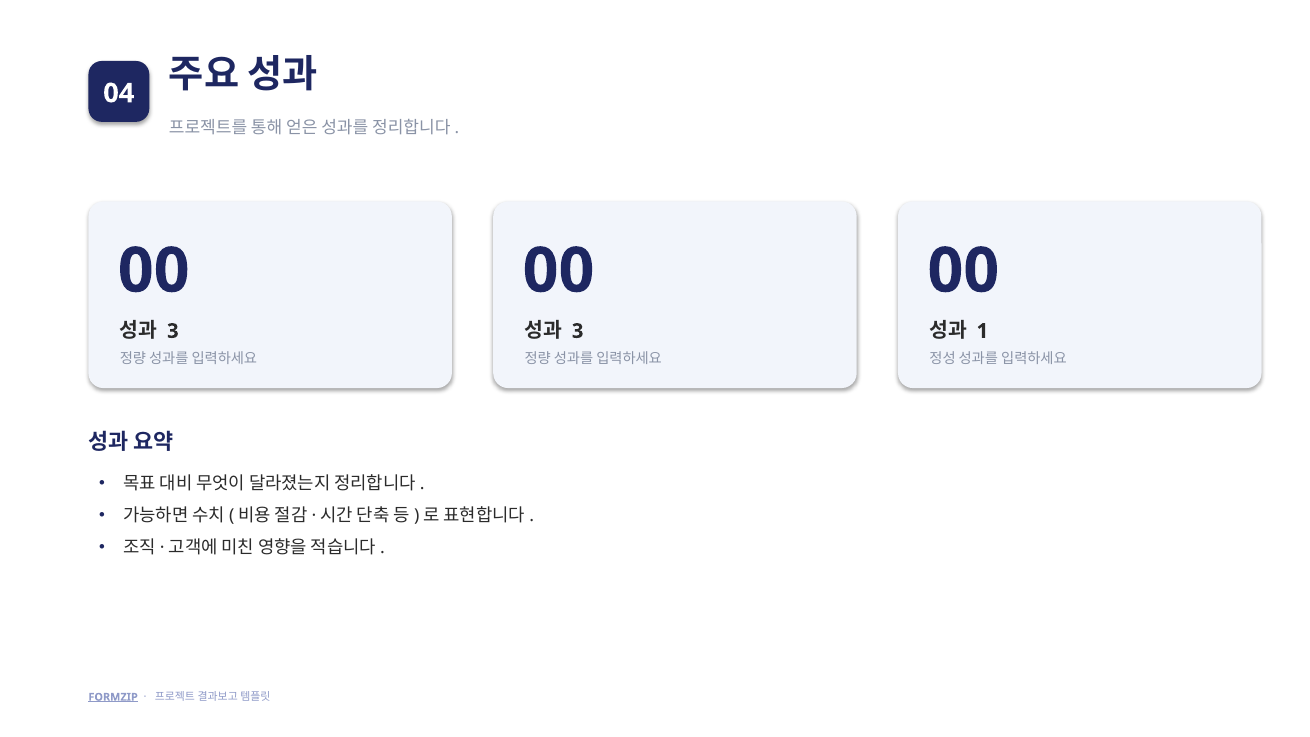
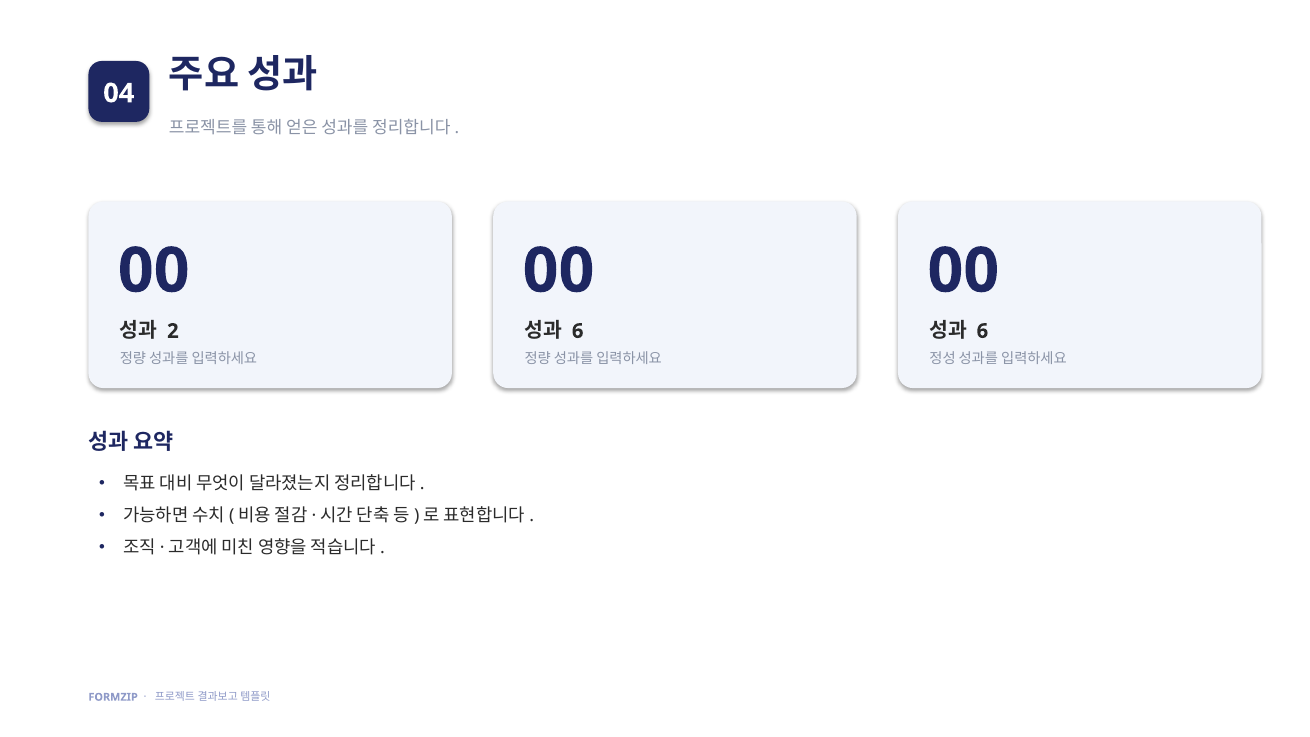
3 at (173, 331): 3 -> 2
3 at (578, 331): 3 -> 6
1 at (982, 331): 1 -> 6
FORMZIP underline: present -> none
